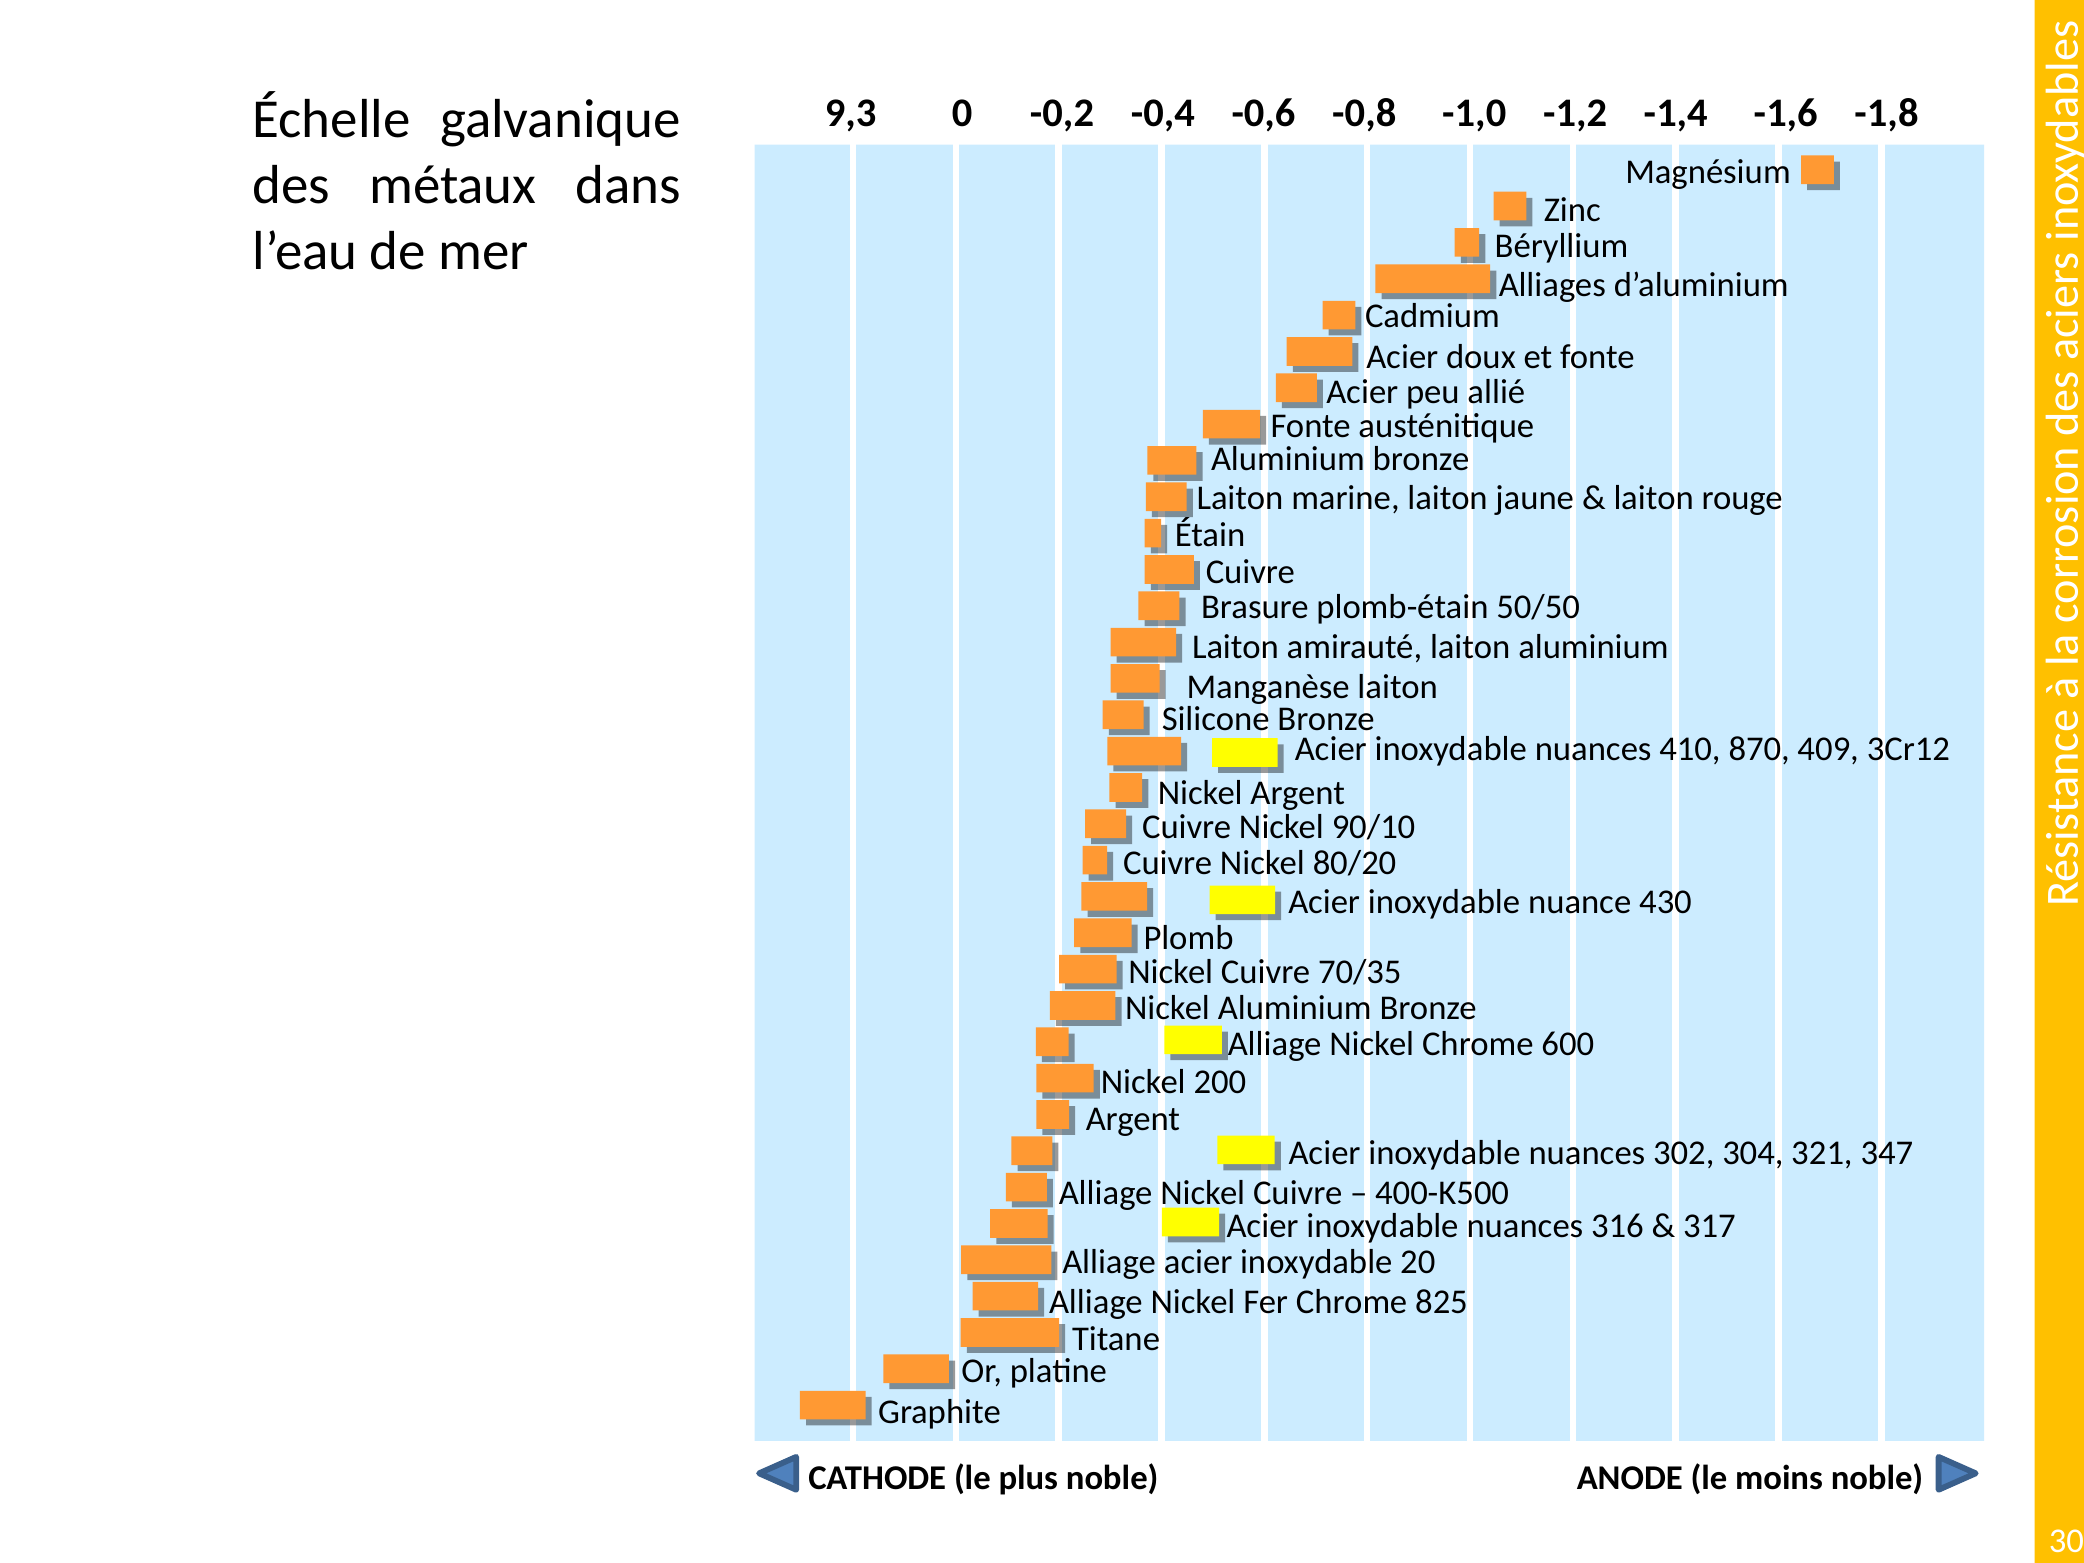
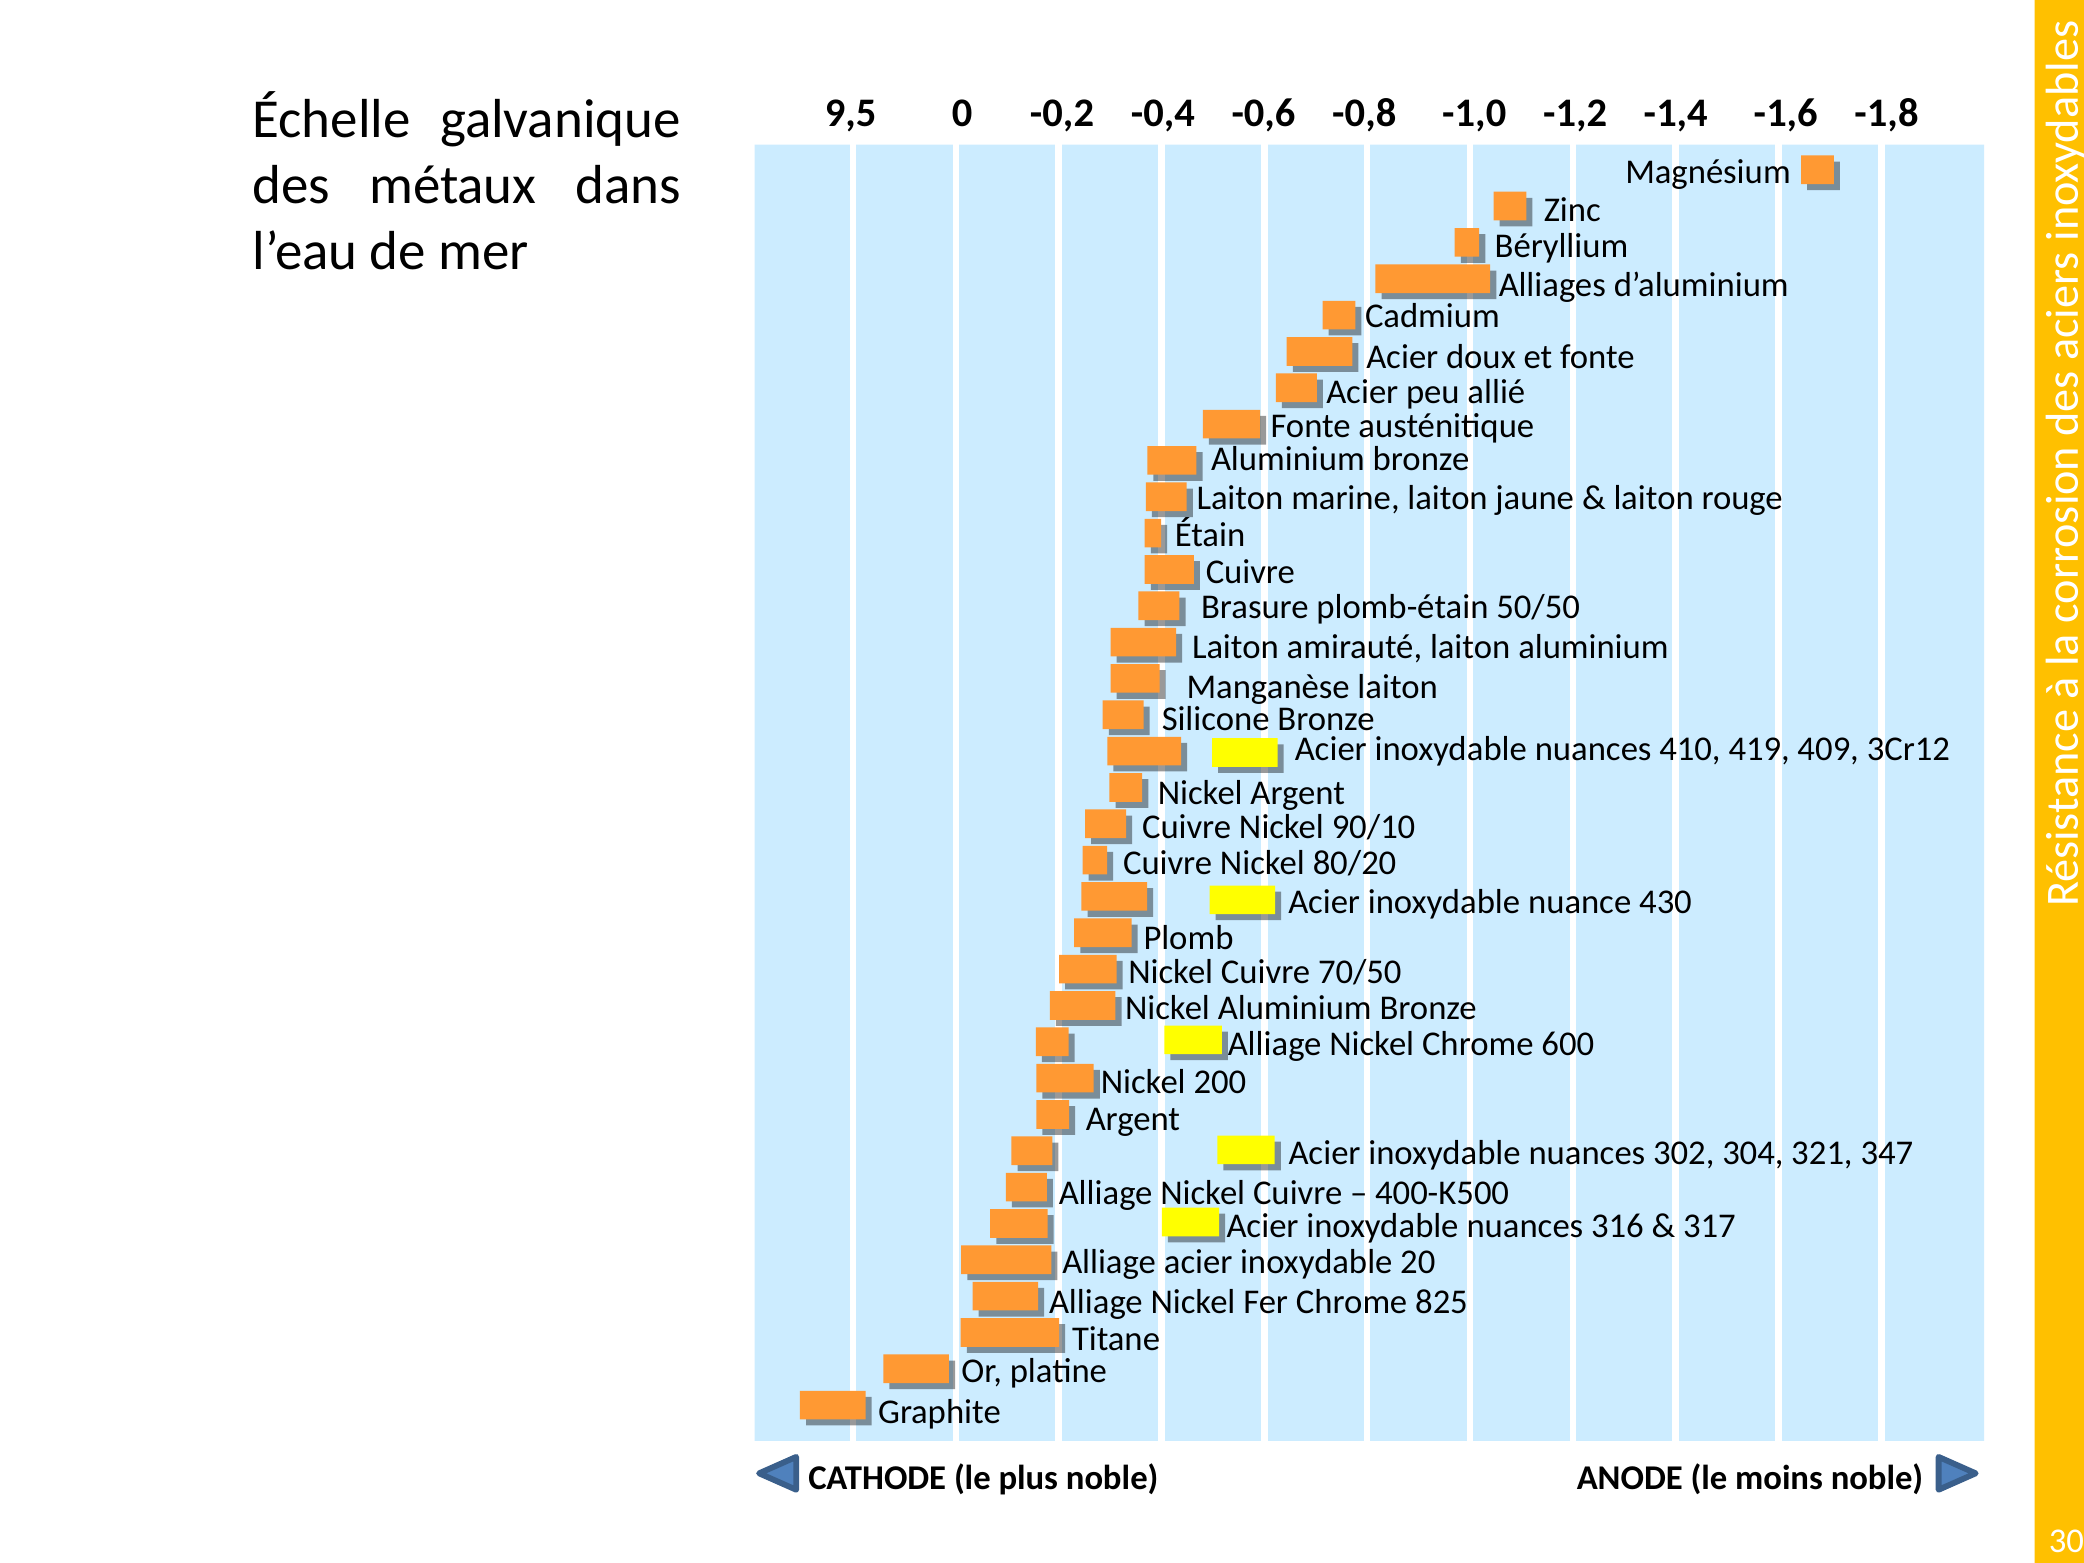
9,3: 9,3 -> 9,5
870: 870 -> 419
70/35: 70/35 -> 70/50
